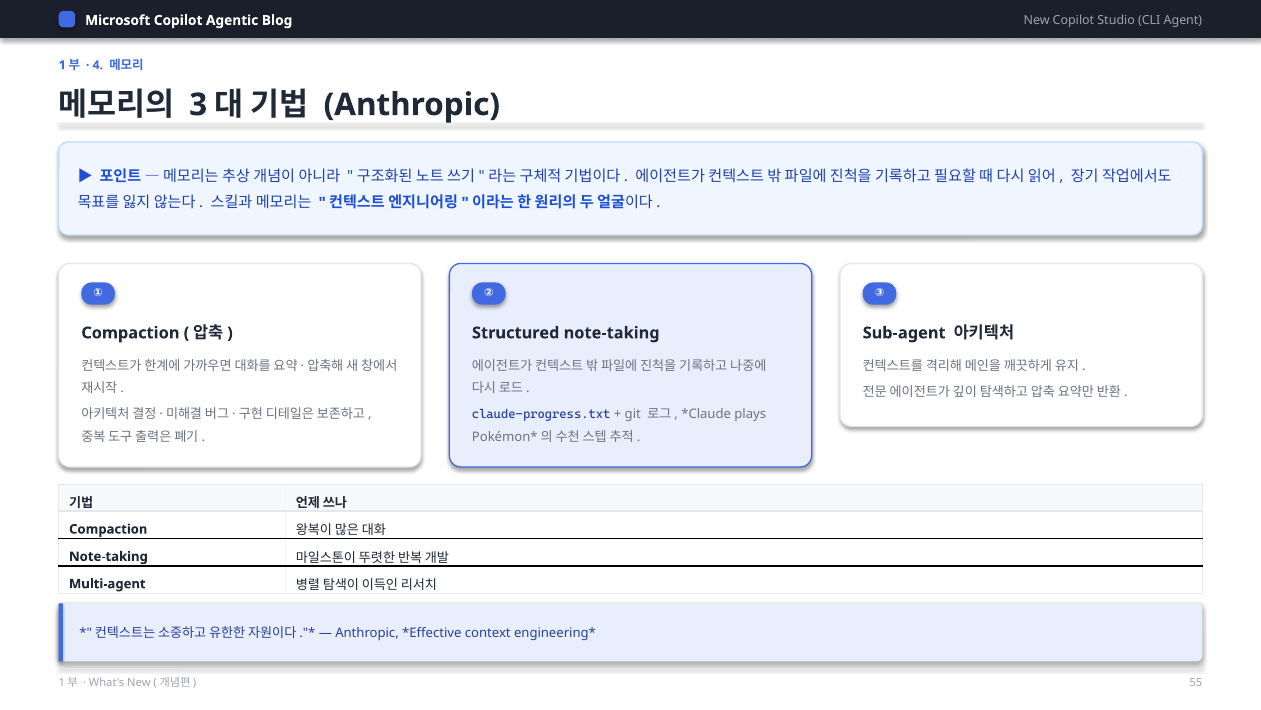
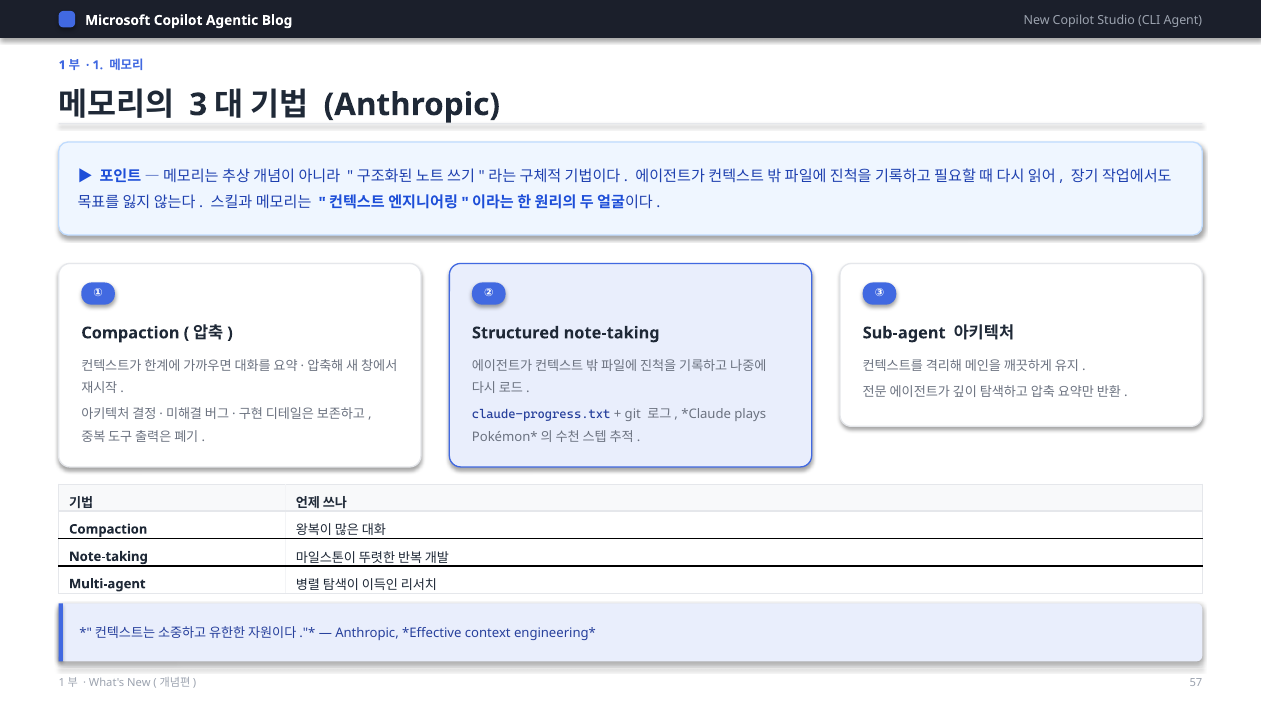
4 at (98, 65): 4 -> 1
55: 55 -> 57
